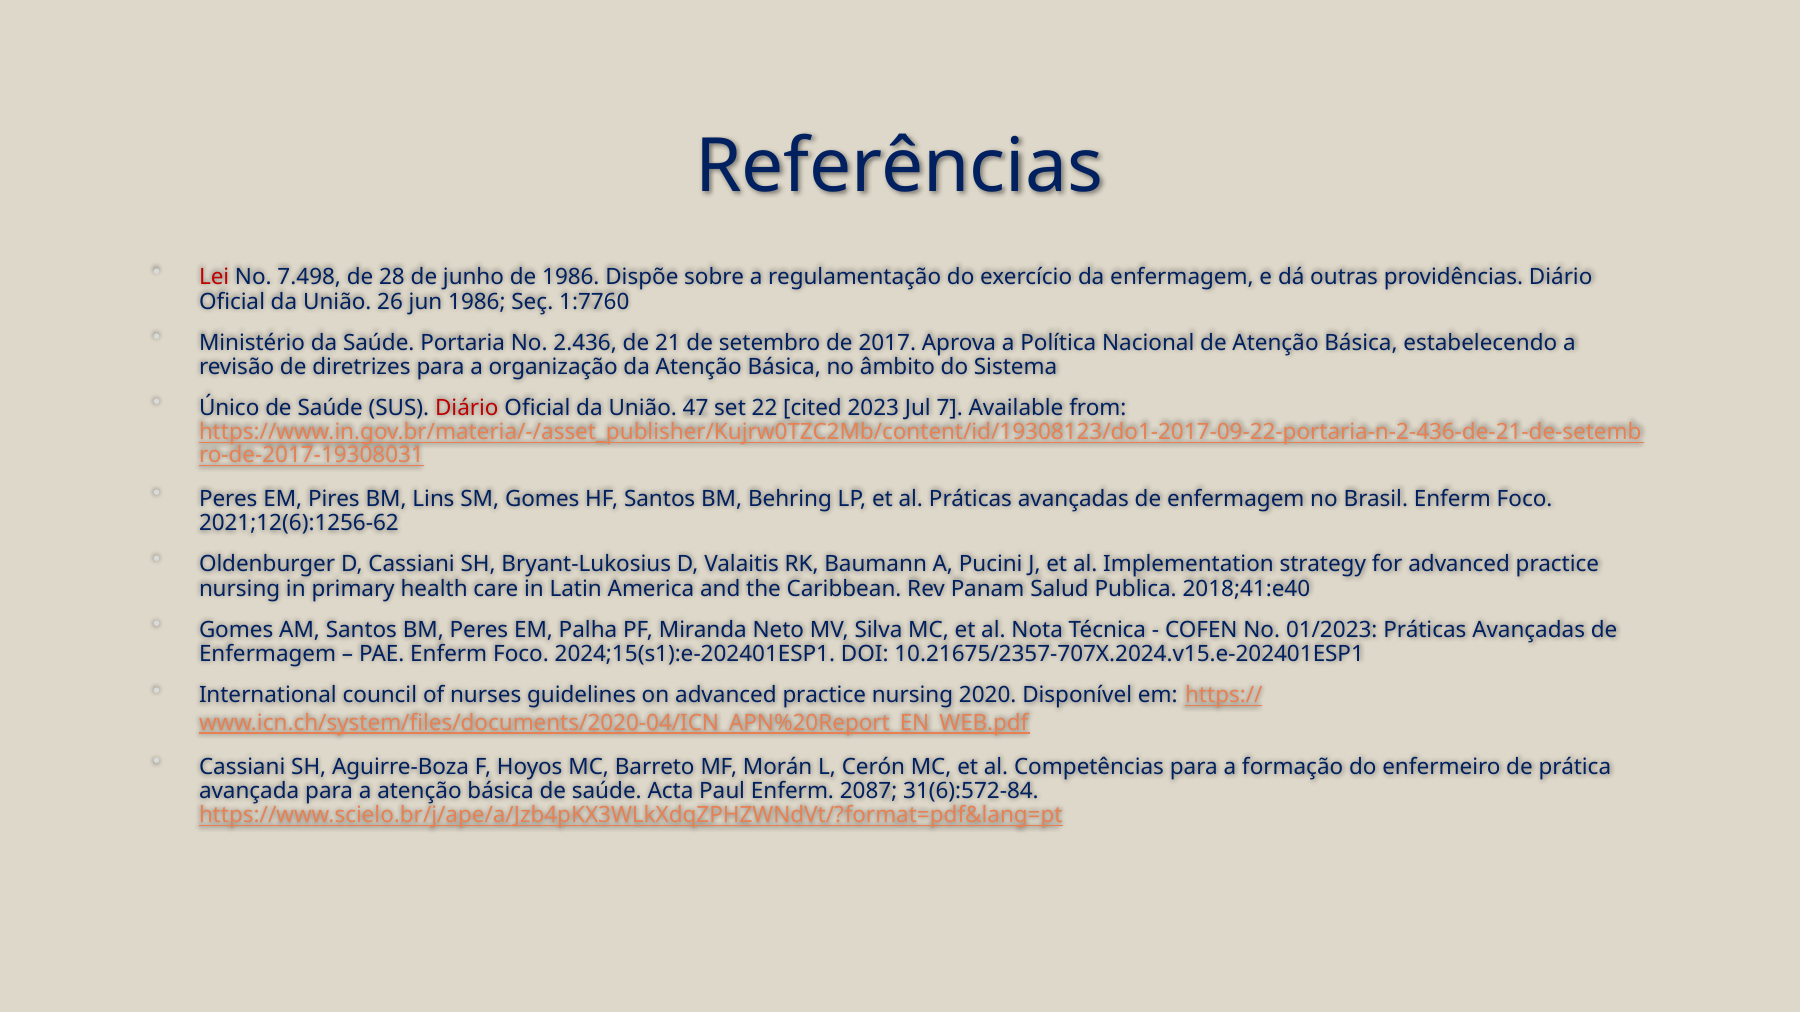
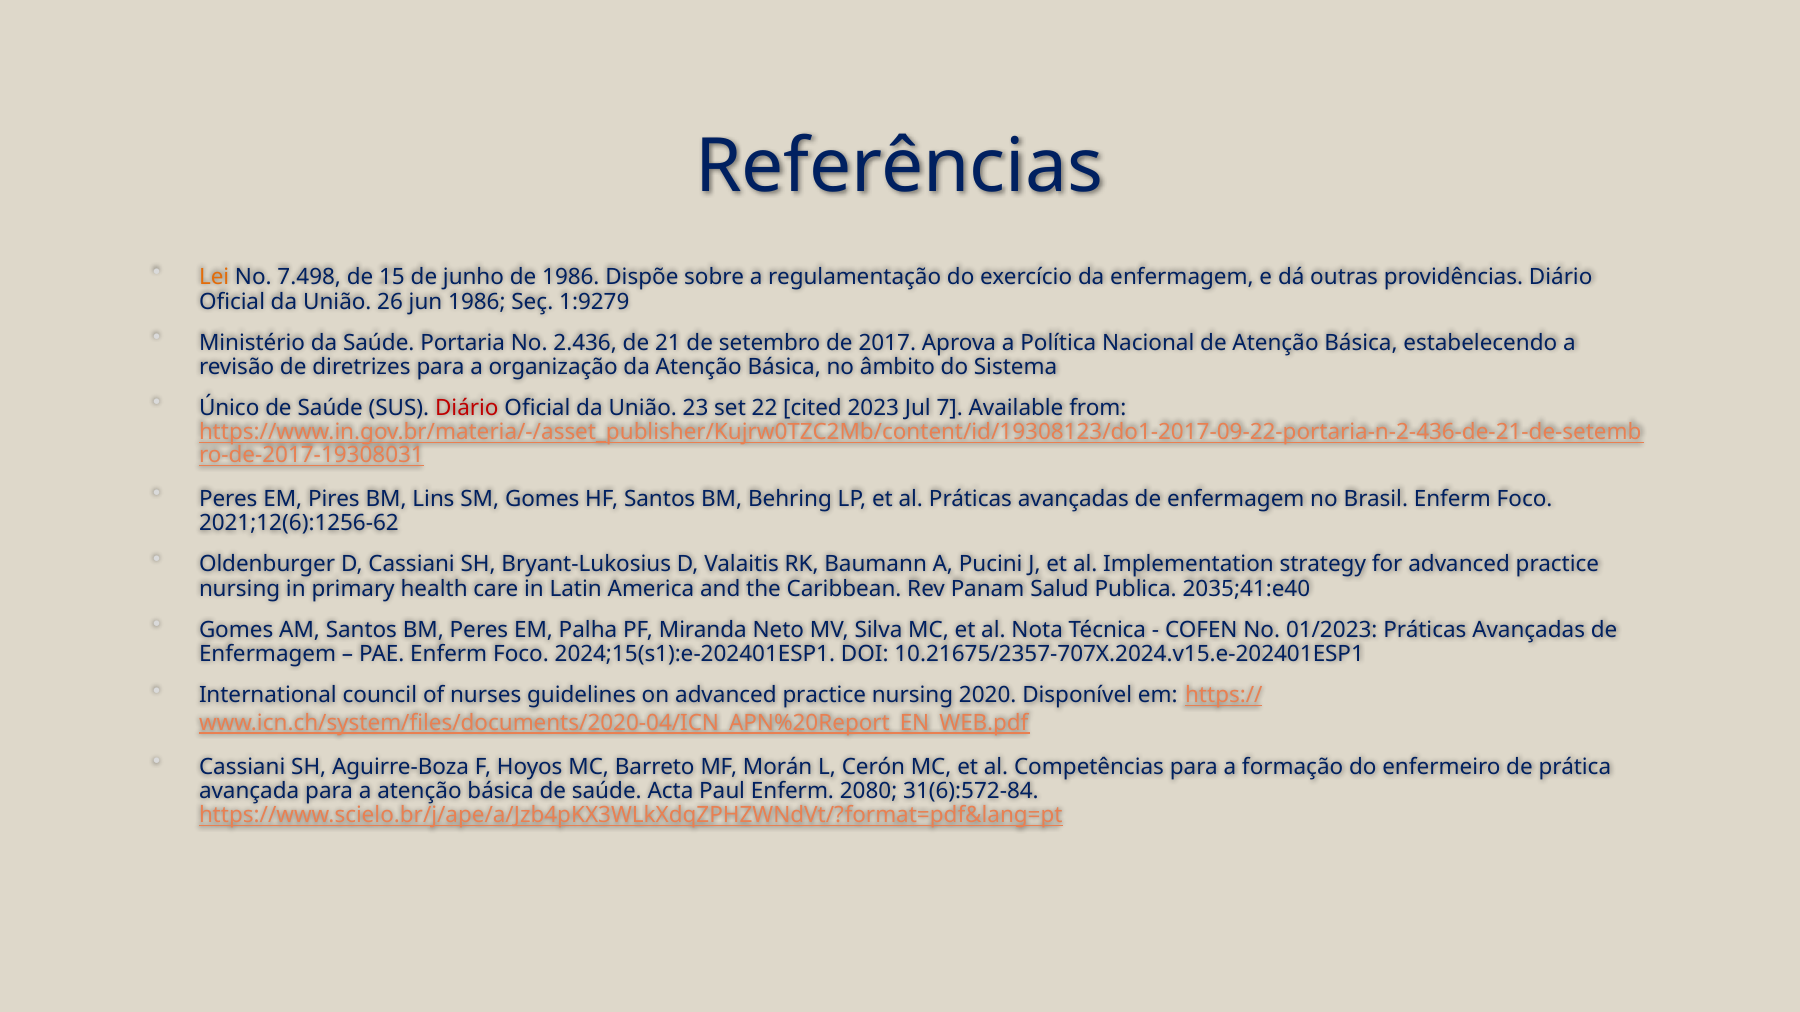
Lei colour: red -> orange
28: 28 -> 15
1:7760: 1:7760 -> 1:9279
47: 47 -> 23
2018;41:e40: 2018;41:e40 -> 2035;41:e40
2087: 2087 -> 2080
